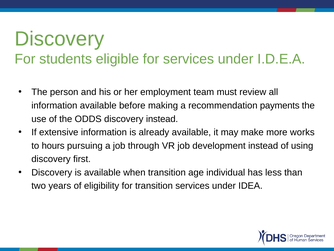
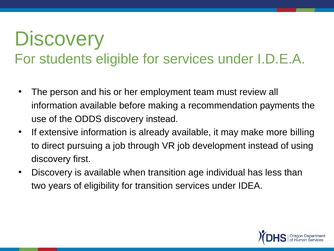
works: works -> billing
hours: hours -> direct
